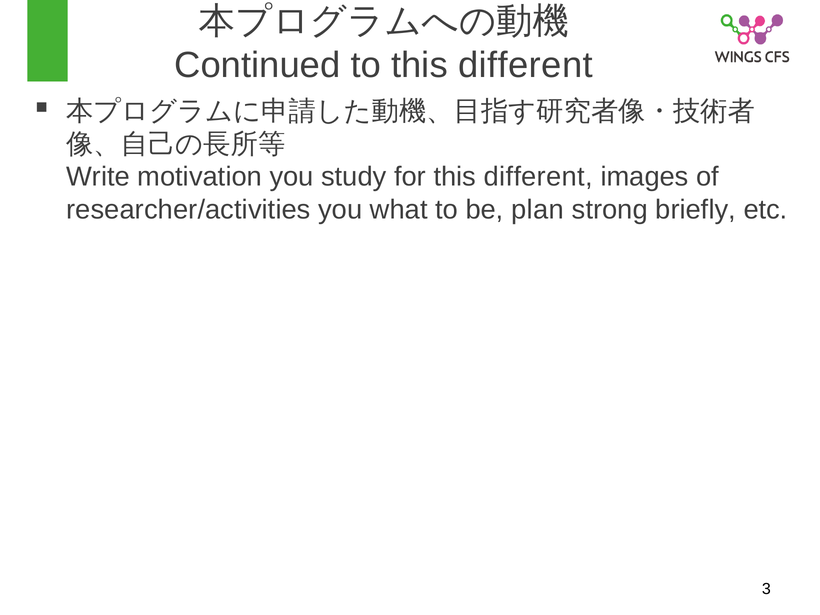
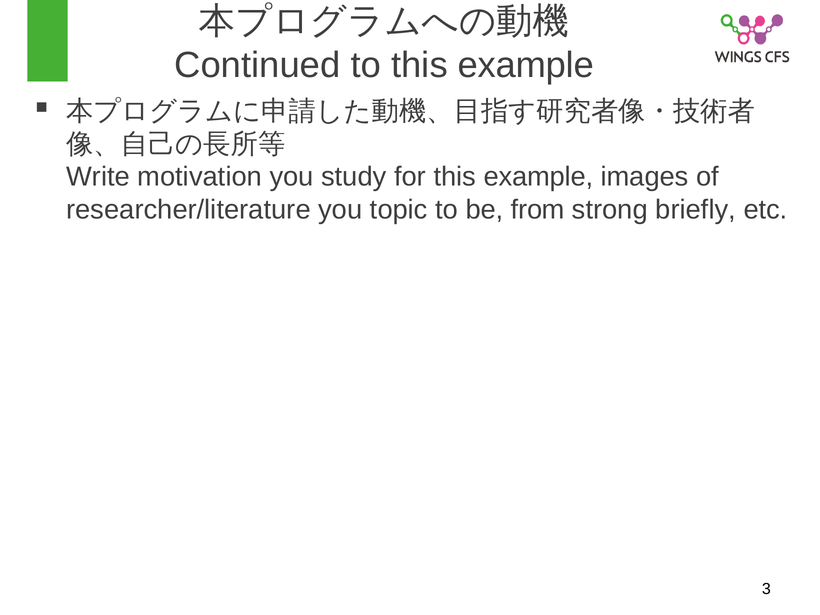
to this different: different -> example
for this different: different -> example
researcher/activities: researcher/activities -> researcher/literature
what: what -> topic
plan: plan -> from
